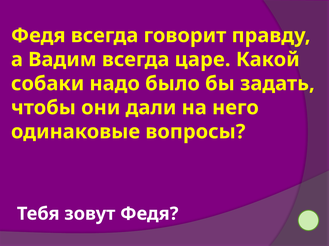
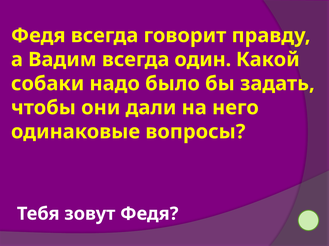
царе: царе -> один
